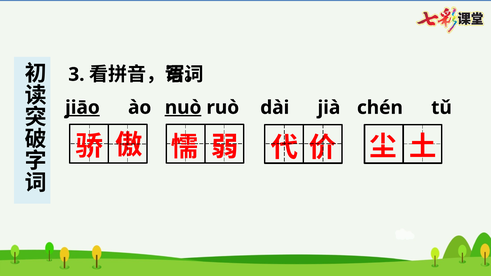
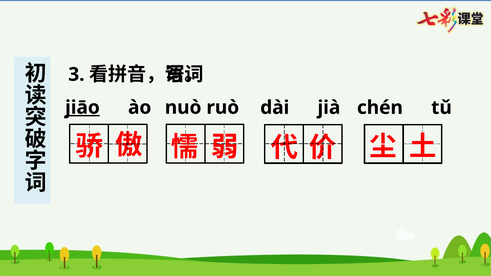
nuò underline: present -> none
